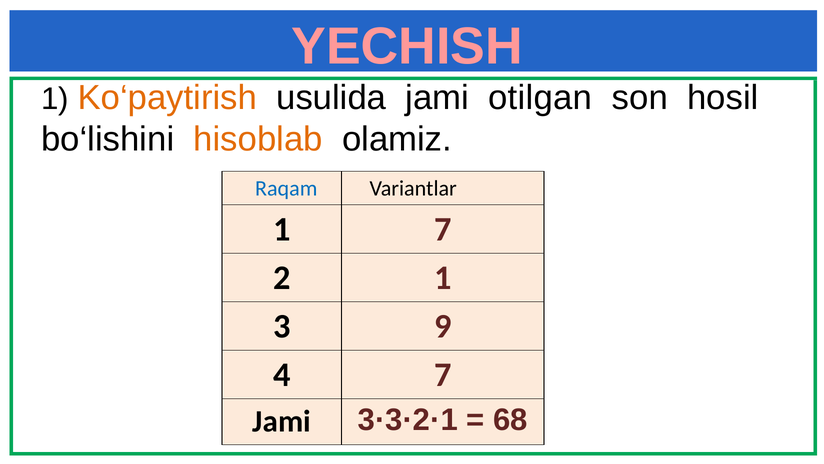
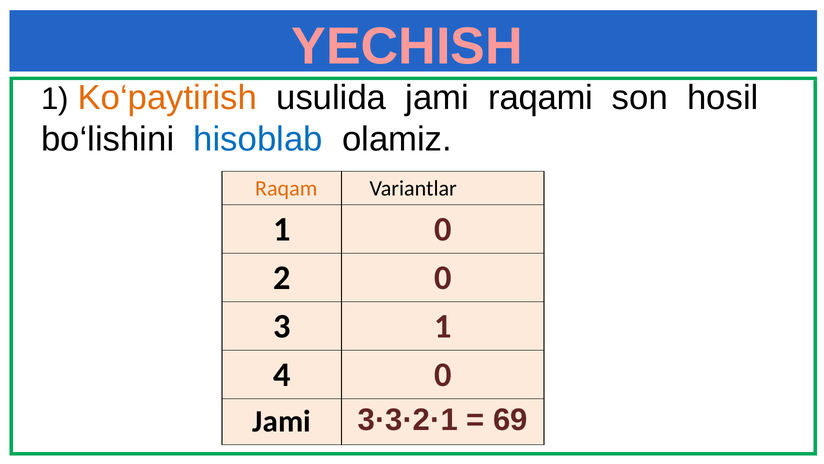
otilgan: otilgan -> raqami
hisoblab colour: orange -> blue
Raqam colour: blue -> orange
1 7: 7 -> 0
2 1: 1 -> 0
3 9: 9 -> 1
4 7: 7 -> 0
68: 68 -> 69
